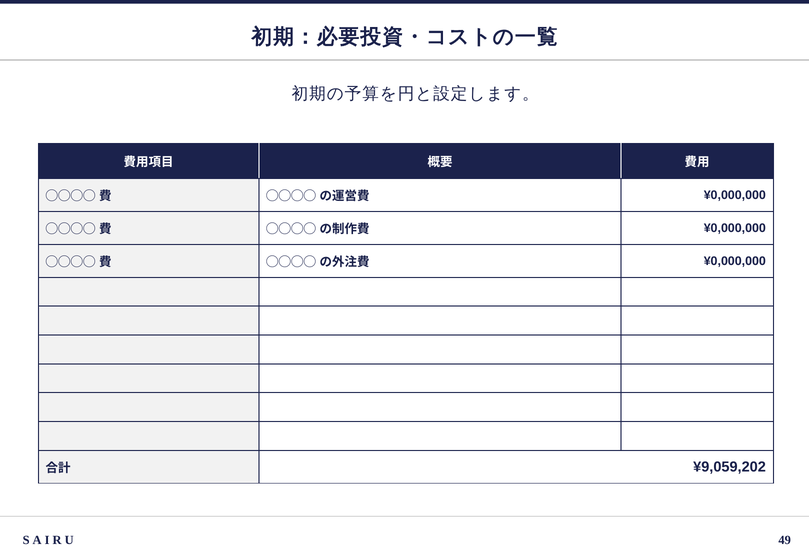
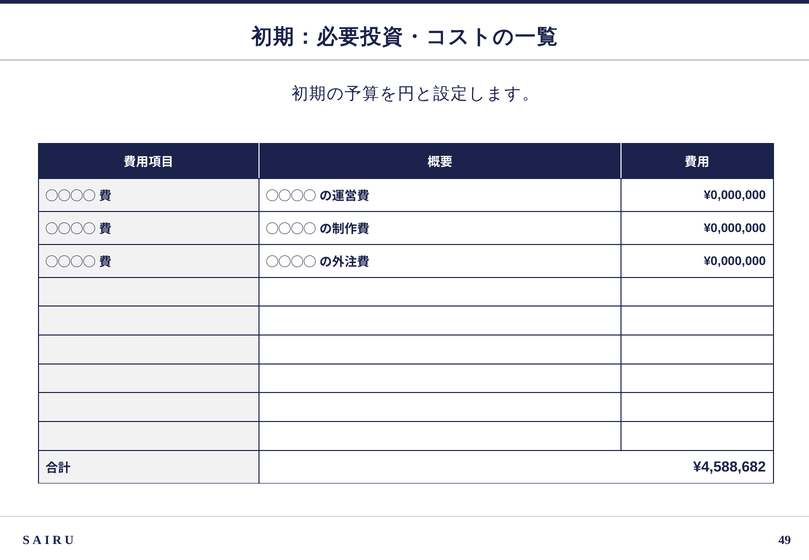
¥9,059,202: ¥9,059,202 -> ¥4,588,682
